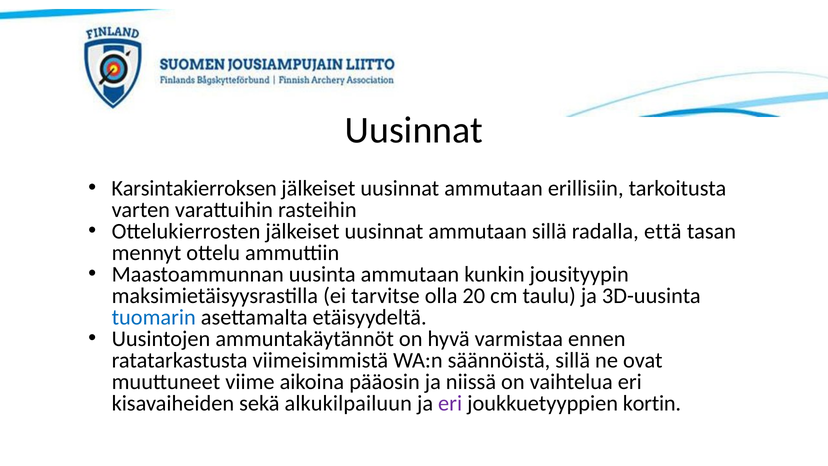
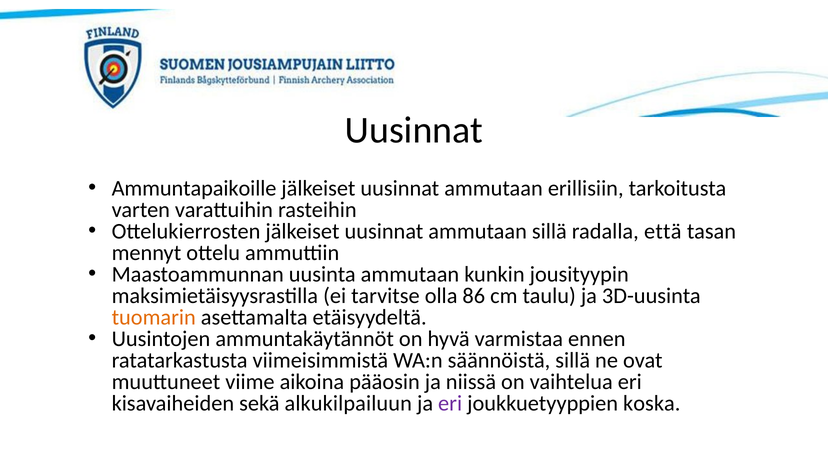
Karsintakierroksen: Karsintakierroksen -> Ammuntapaikoille
20: 20 -> 86
tuomarin colour: blue -> orange
kortin: kortin -> koska
